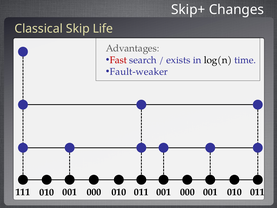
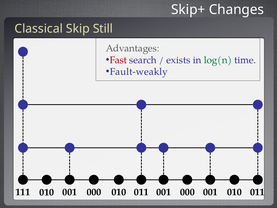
Life: Life -> Still
log(n colour: black -> green
Fault-weaker: Fault-weaker -> Fault-weakly
